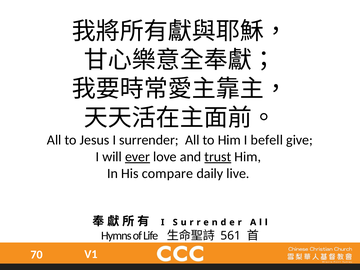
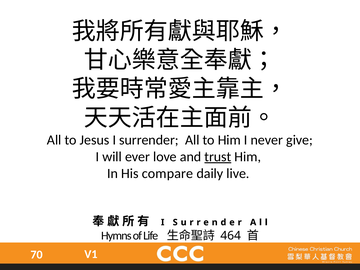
befell: befell -> never
ever underline: present -> none
561: 561 -> 464
